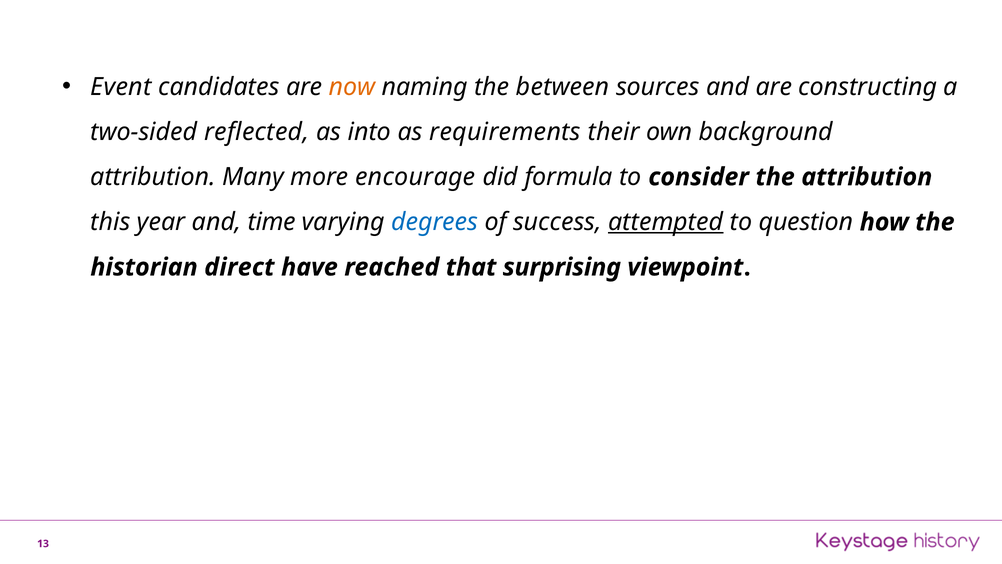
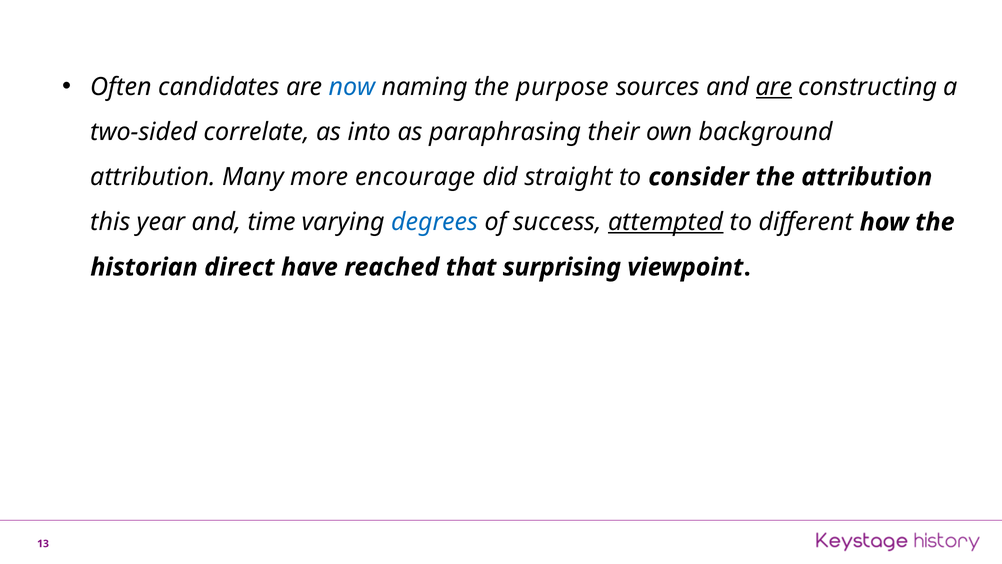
Event: Event -> Often
now colour: orange -> blue
between: between -> purpose
are at (774, 87) underline: none -> present
reflected: reflected -> correlate
requirements: requirements -> paraphrasing
formula: formula -> straight
question: question -> different
